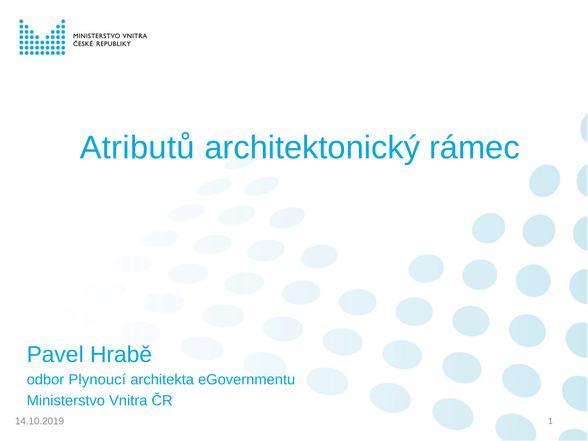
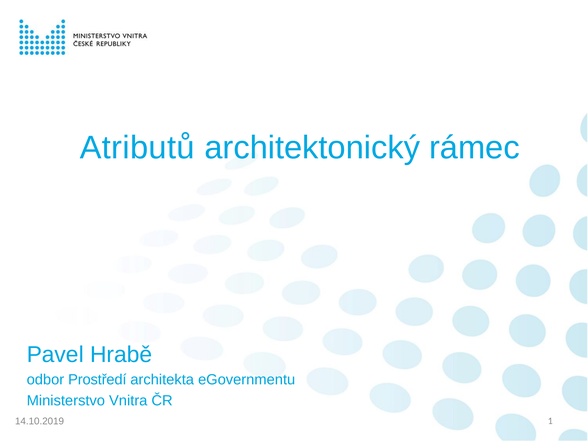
Plynoucí: Plynoucí -> Prostředí
